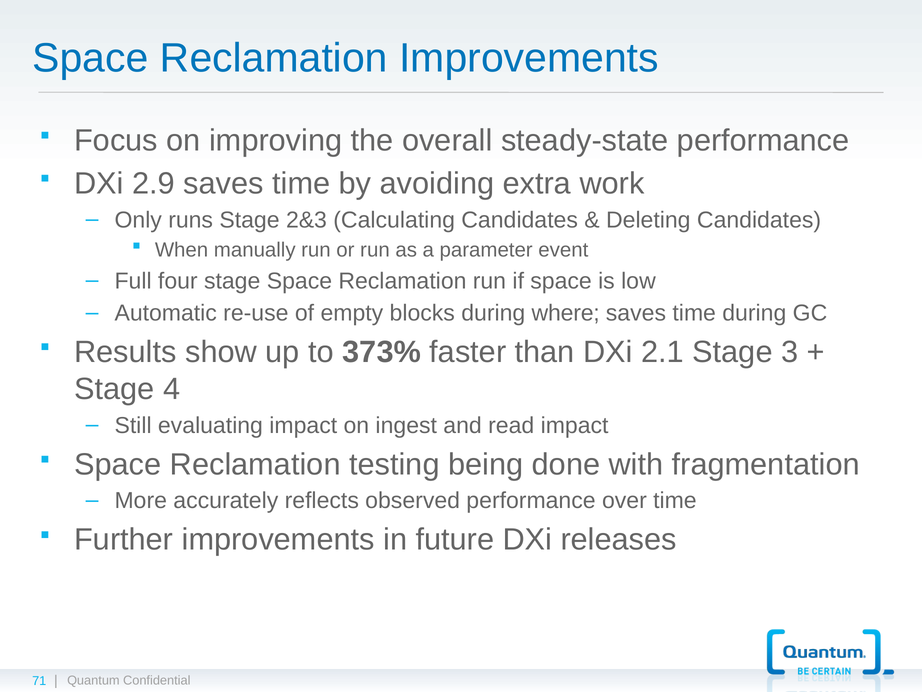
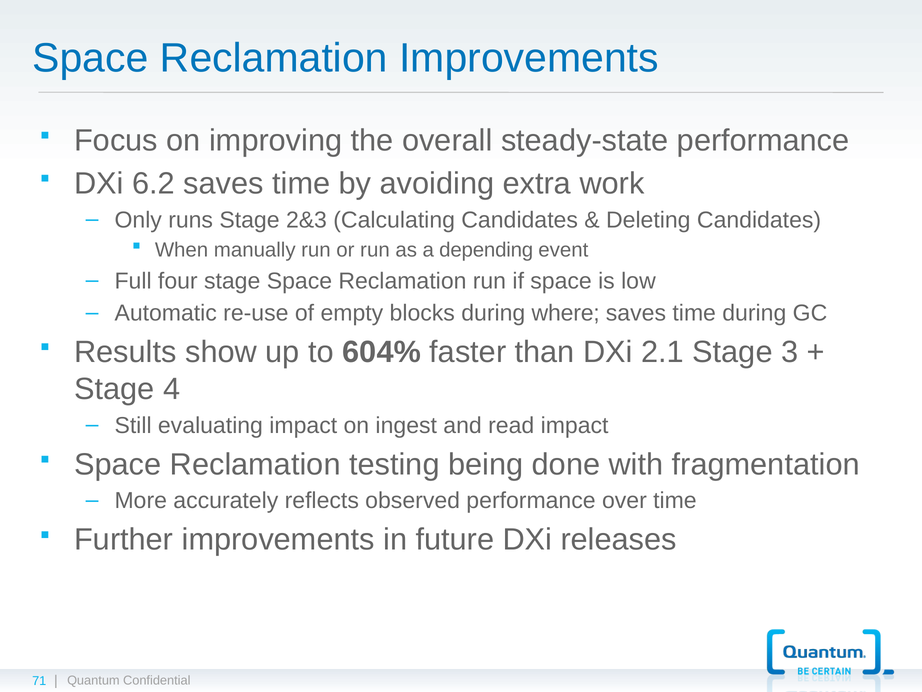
2.9: 2.9 -> 6.2
parameter: parameter -> depending
373%: 373% -> 604%
